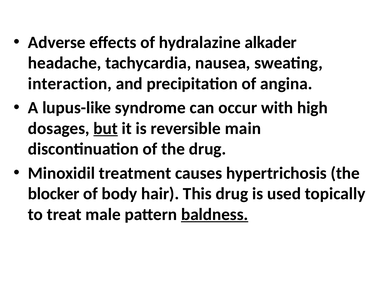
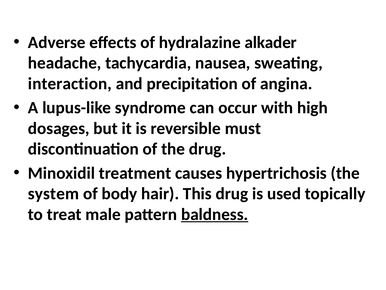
but underline: present -> none
main: main -> must
blocker: blocker -> system
